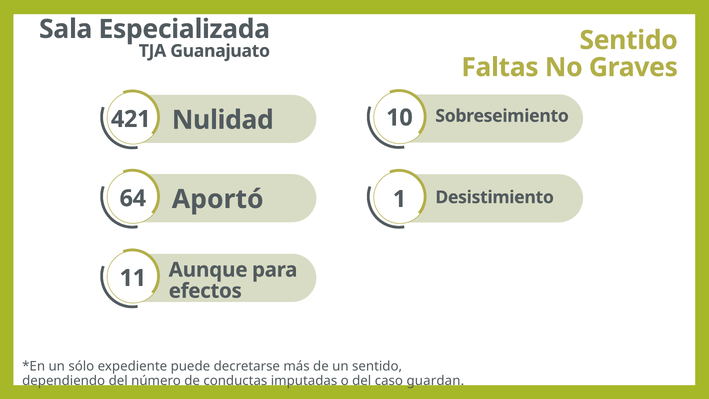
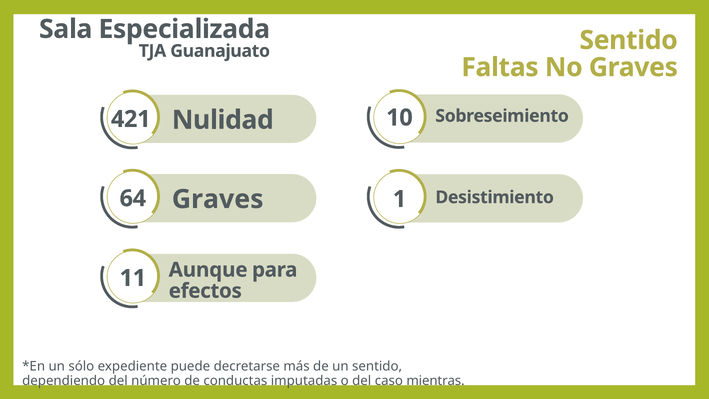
64 Aportó: Aportó -> Graves
guardan: guardan -> mientras
